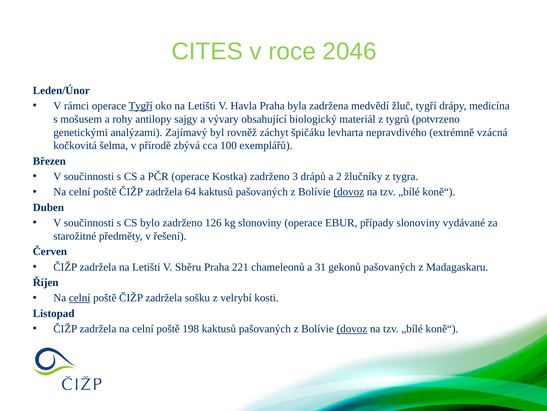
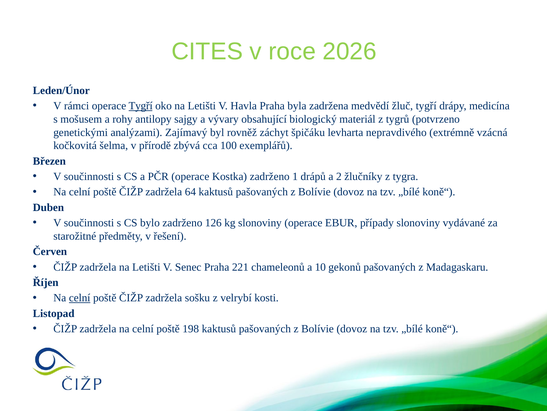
2046: 2046 -> 2026
3: 3 -> 1
dovoz at (349, 192) underline: present -> none
Sběru: Sběru -> Senec
31: 31 -> 10
dovoz at (352, 328) underline: present -> none
